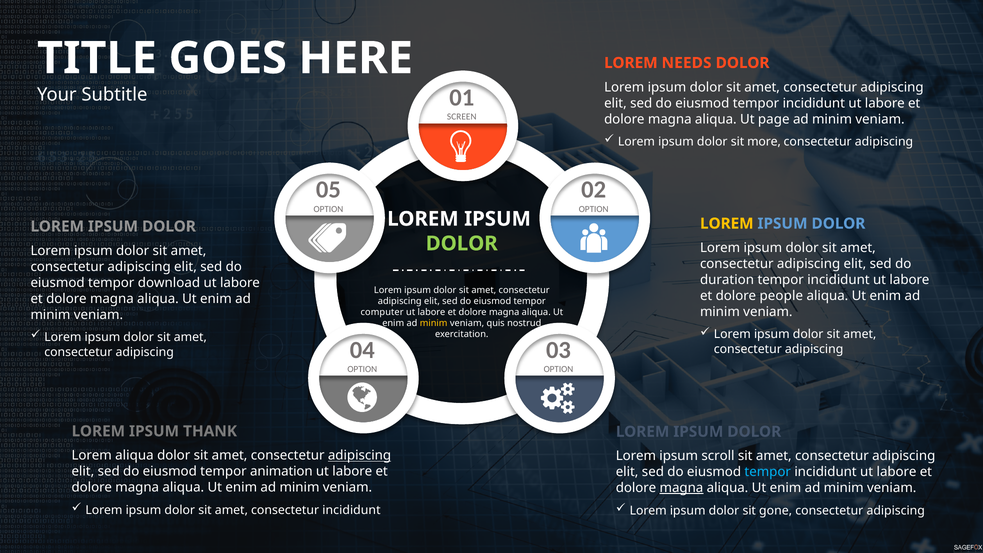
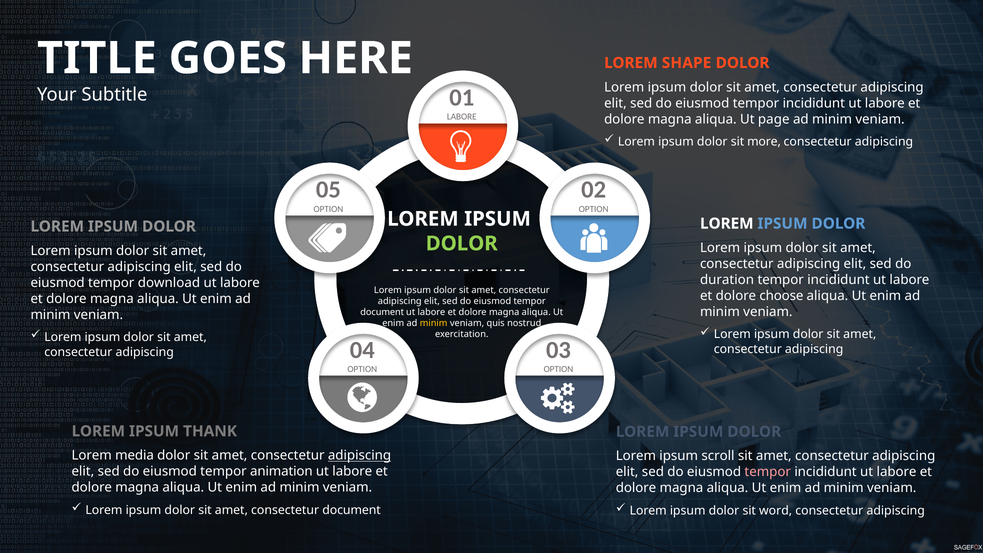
NEEDS: NEEDS -> SHAPE
SCREEN at (462, 117): SCREEN -> LABORE
LOREM at (727, 224) colour: yellow -> white
people: people -> choose
computer at (382, 312): computer -> document
Lorem aliqua: aliqua -> media
tempor at (768, 472) colour: light blue -> pink
magna at (681, 488) underline: present -> none
consectetur incididunt: incididunt -> document
gone: gone -> word
